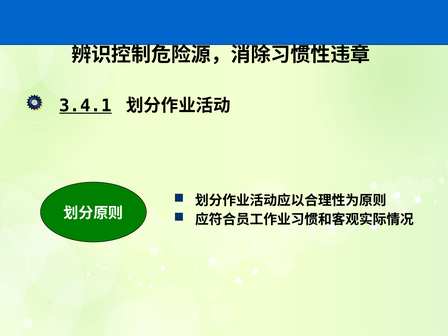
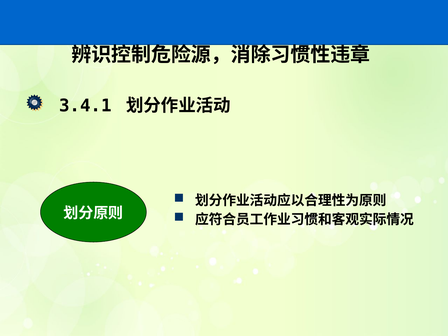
3.4.1 underline: present -> none
